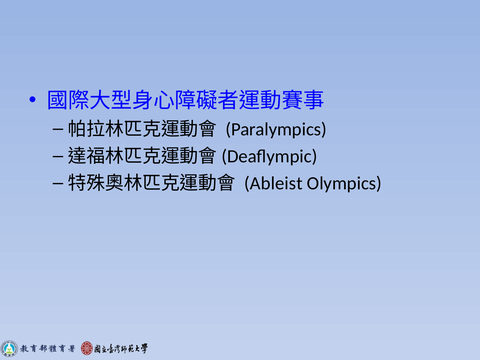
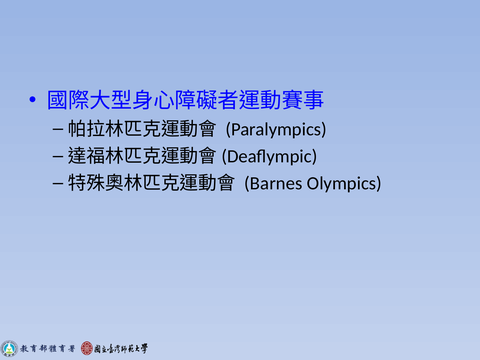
Ableist: Ableist -> Barnes
